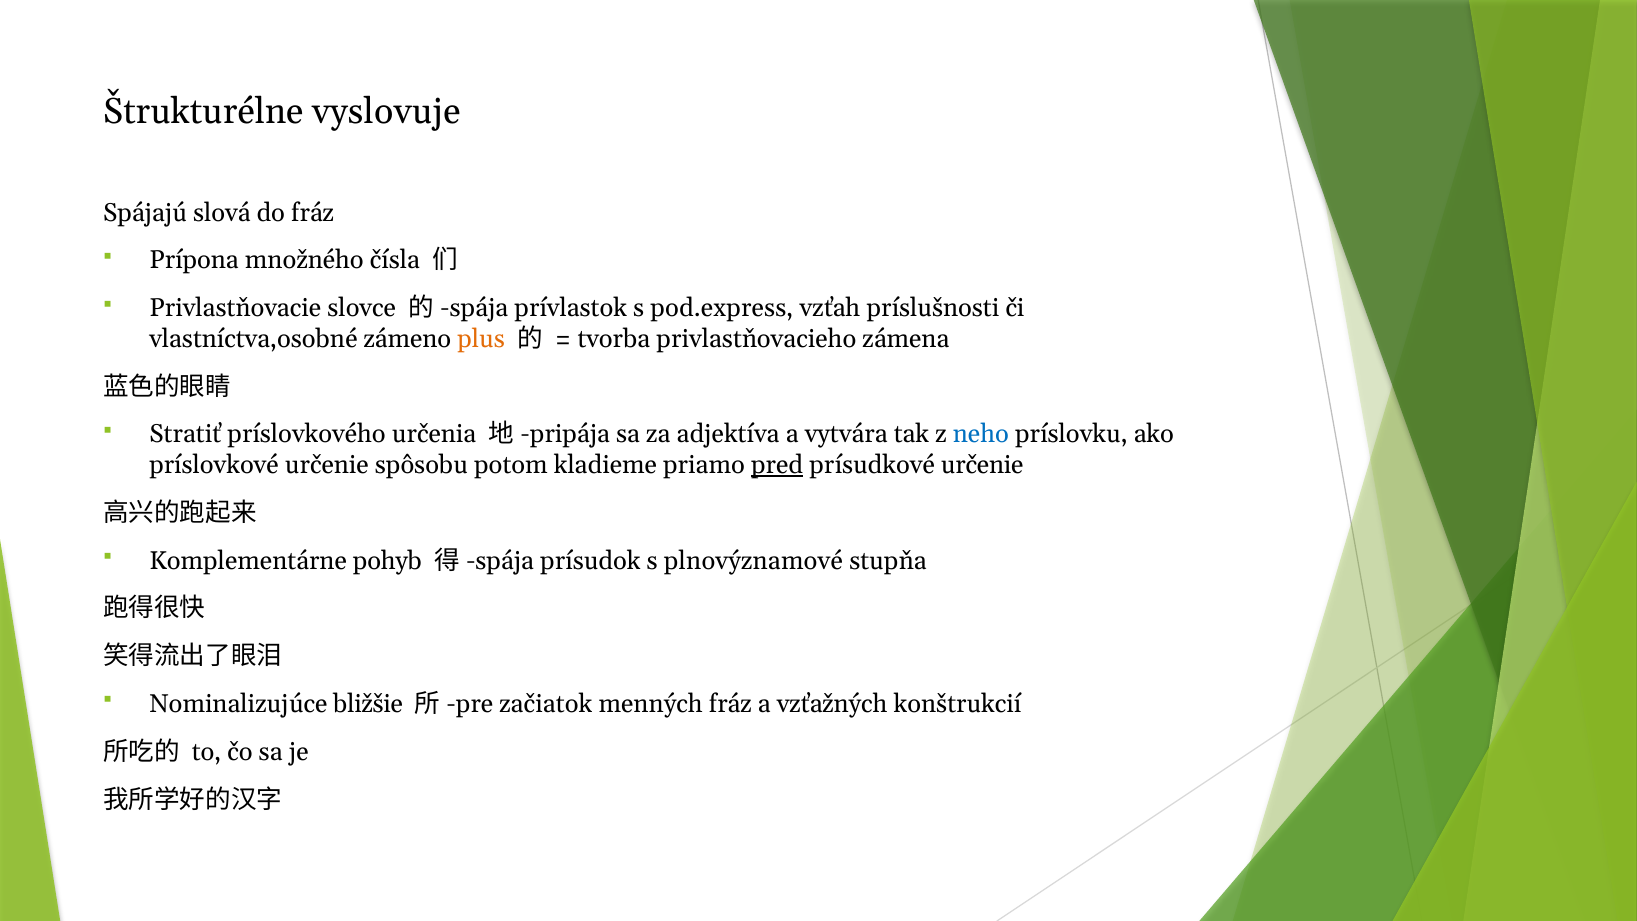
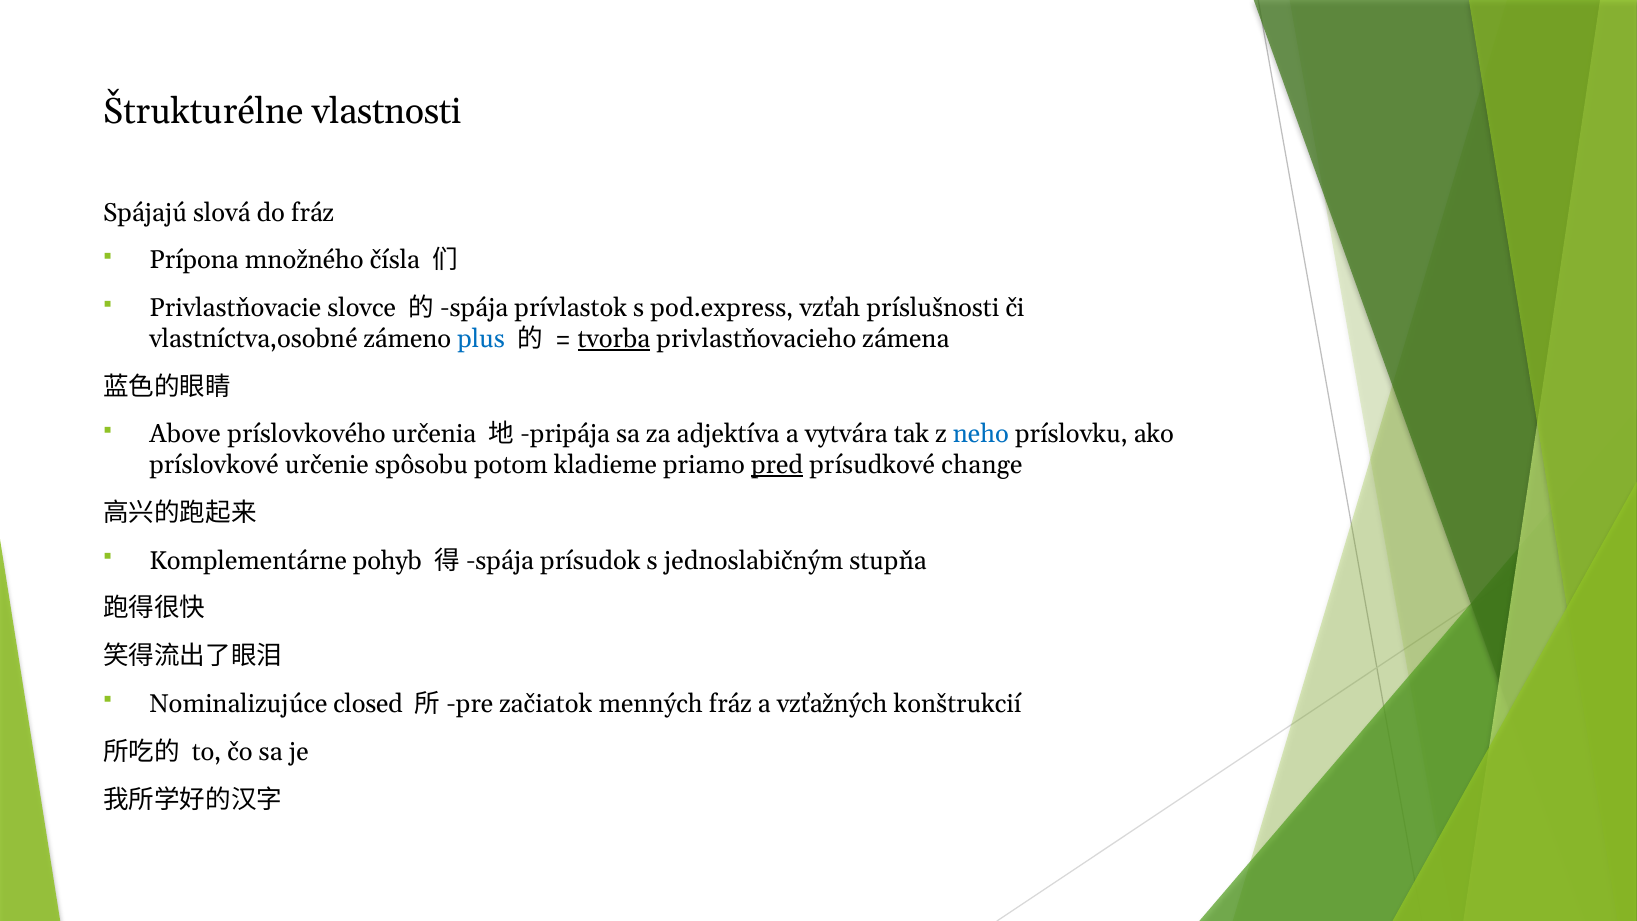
vyslovuje: vyslovuje -> vlastnosti
plus colour: orange -> blue
tvorba underline: none -> present
Stratiť: Stratiť -> Above
prísudkové určenie: určenie -> change
plnovýznamové: plnovýznamové -> jednoslabičným
bližšie: bližšie -> closed
